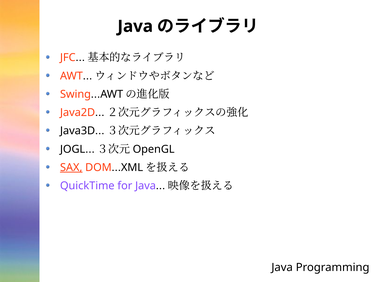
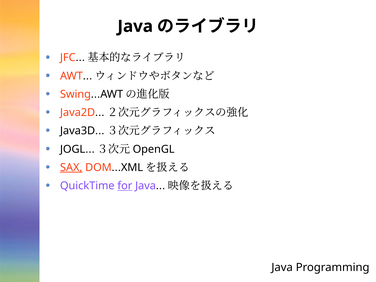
for underline: none -> present
